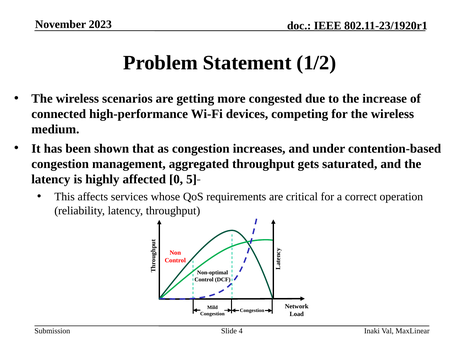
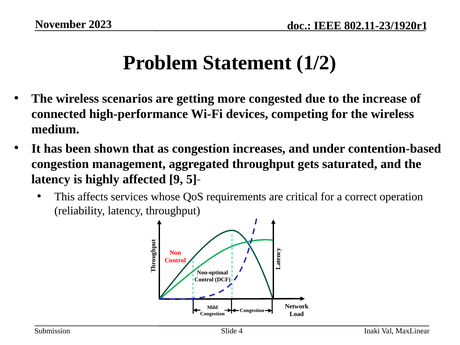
0: 0 -> 9
